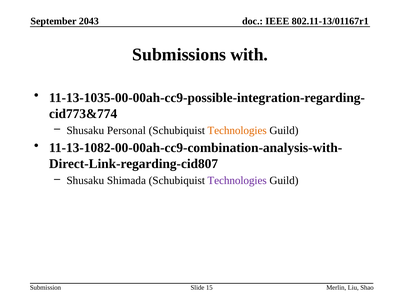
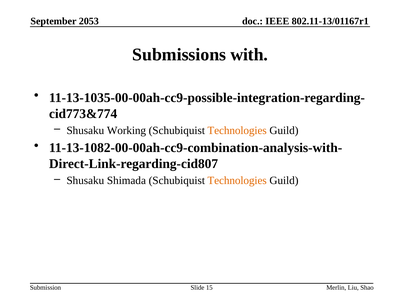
2043: 2043 -> 2053
Personal: Personal -> Working
Technologies at (237, 181) colour: purple -> orange
